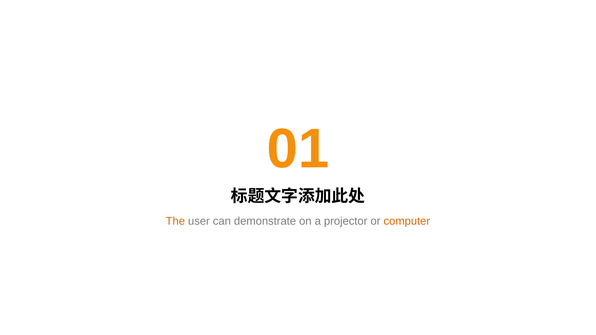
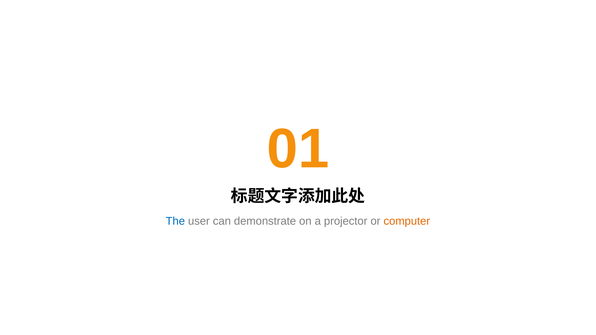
The colour: orange -> blue
